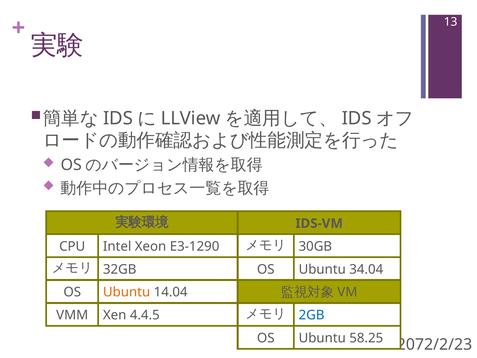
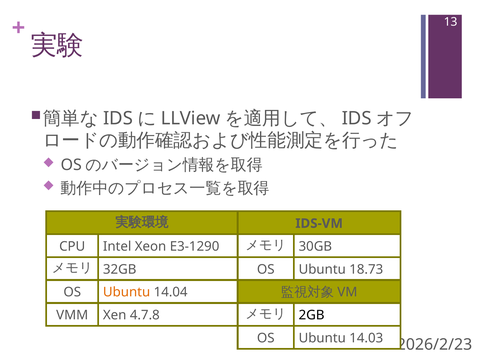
34.04: 34.04 -> 18.73
4.4.5: 4.4.5 -> 4.7.8
2GB colour: blue -> black
58.25: 58.25 -> 14.03
2072/2/23: 2072/2/23 -> 2026/2/23
